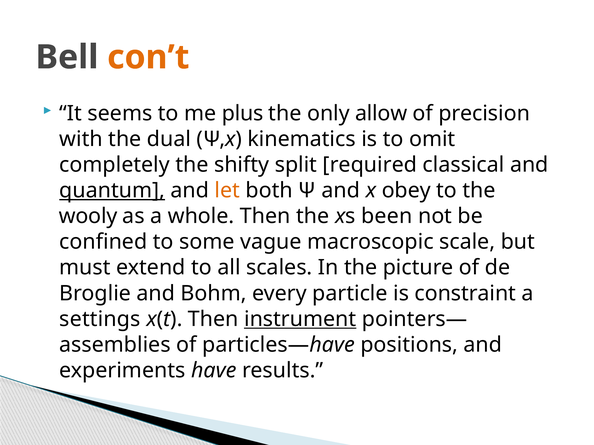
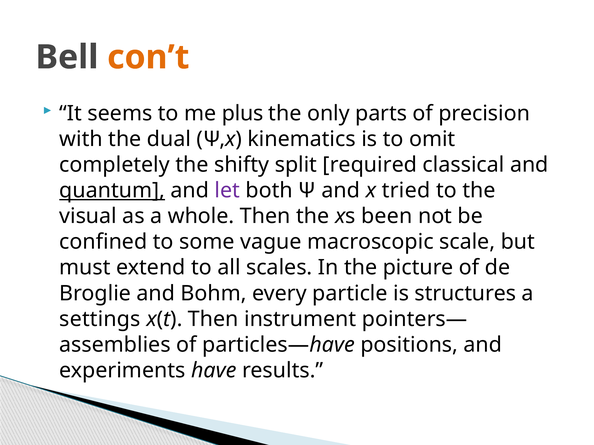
allow: allow -> parts
let colour: orange -> purple
obey: obey -> tried
wooly: wooly -> visual
constraint: constraint -> structures
instrument underline: present -> none
